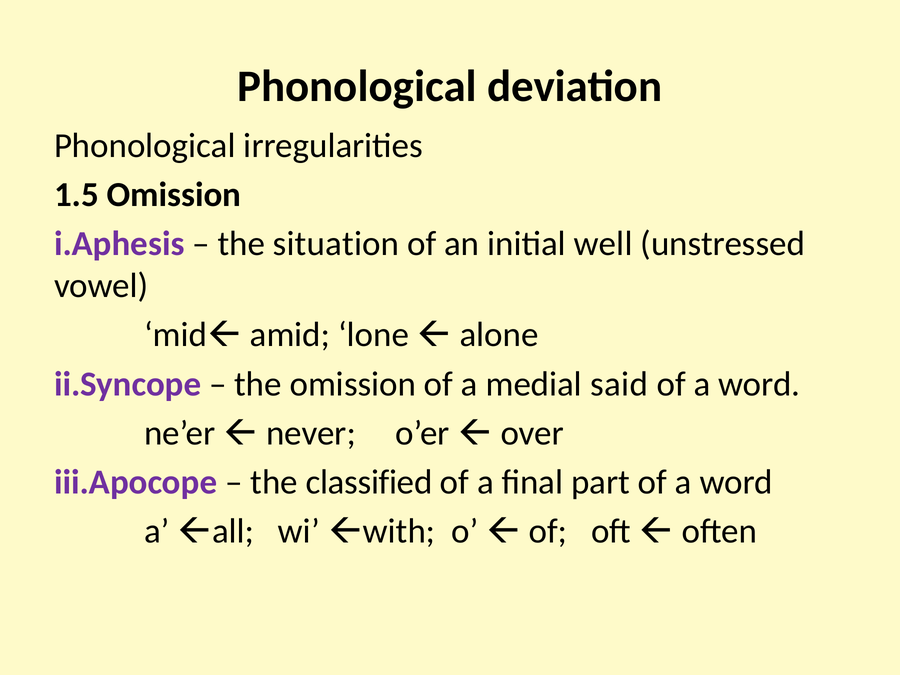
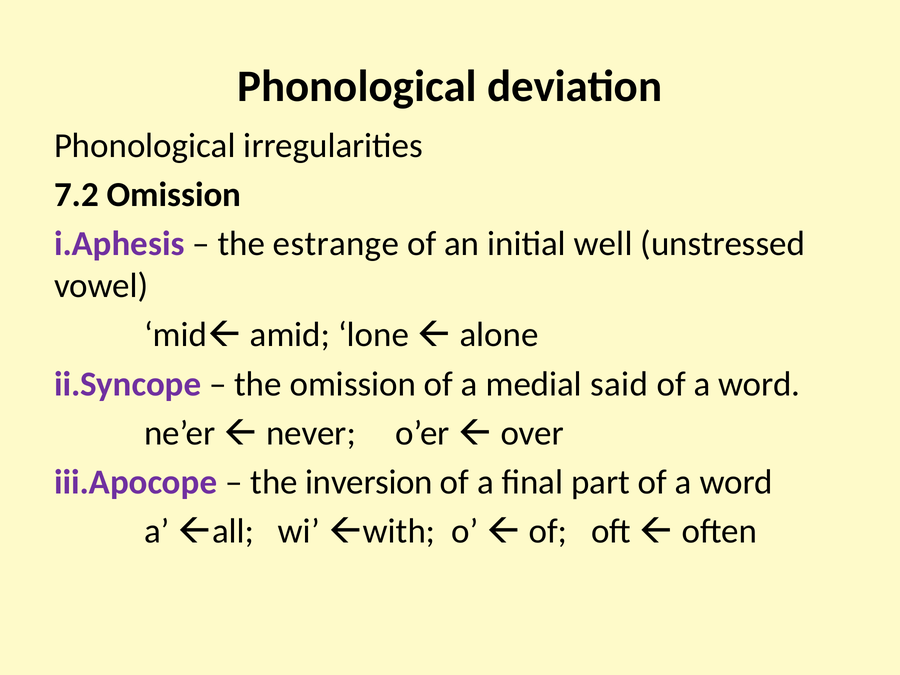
1.5: 1.5 -> 7.2
situation: situation -> estrange
classified: classified -> inversion
